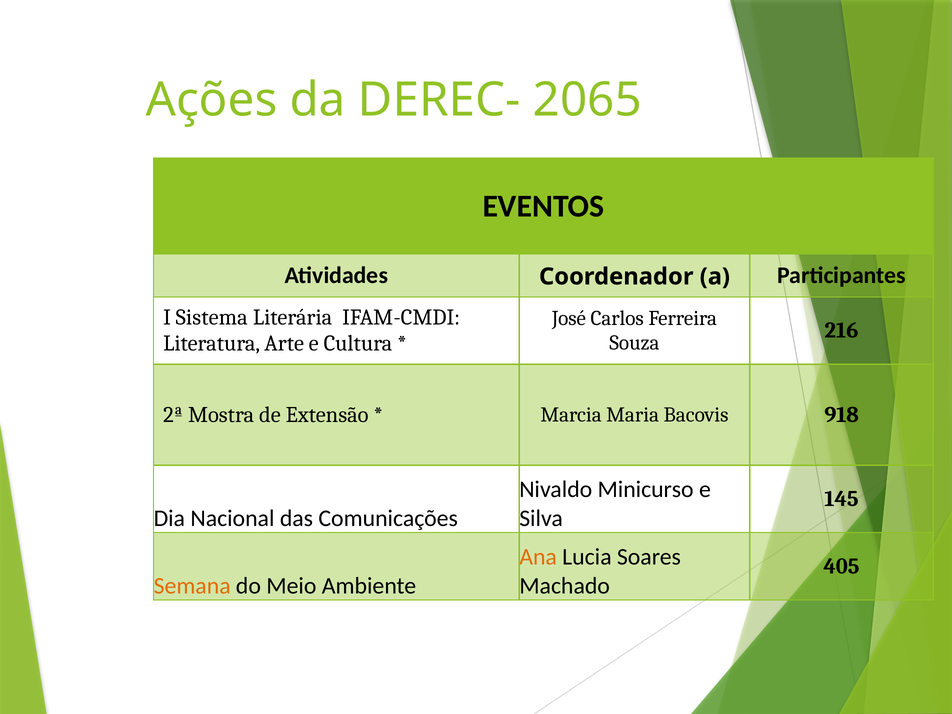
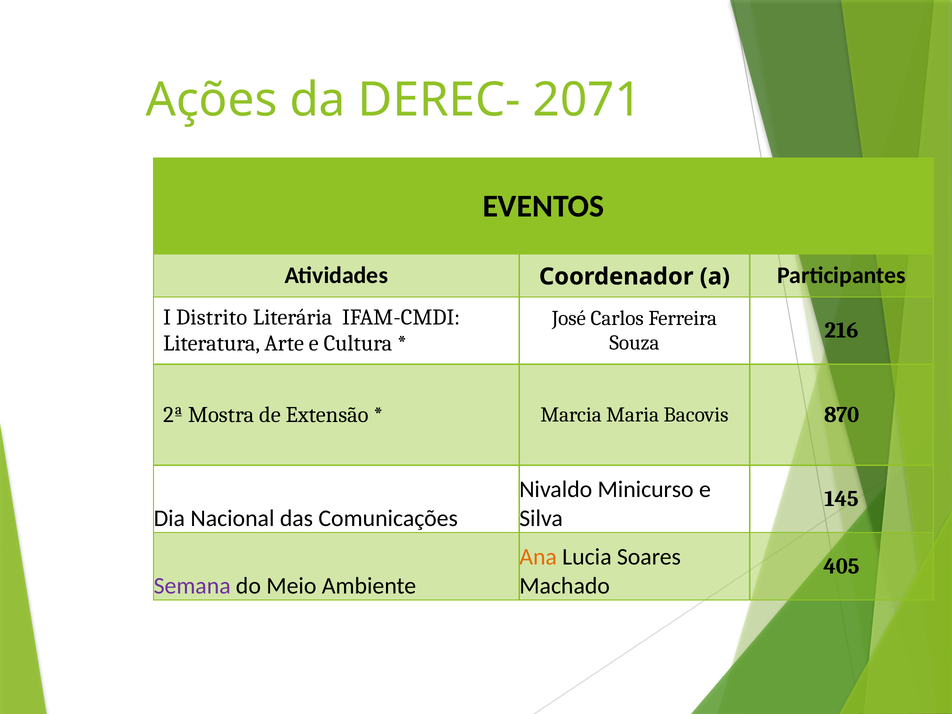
2065: 2065 -> 2071
Sistema: Sistema -> Distrito
918: 918 -> 870
Semana colour: orange -> purple
